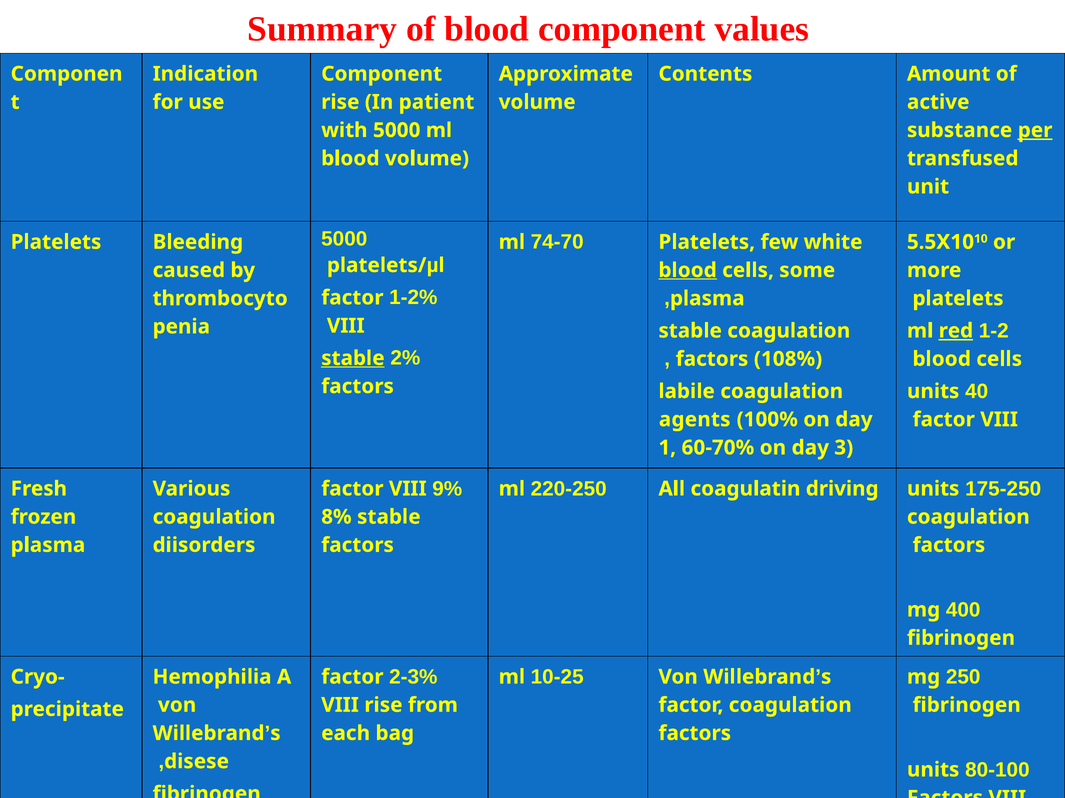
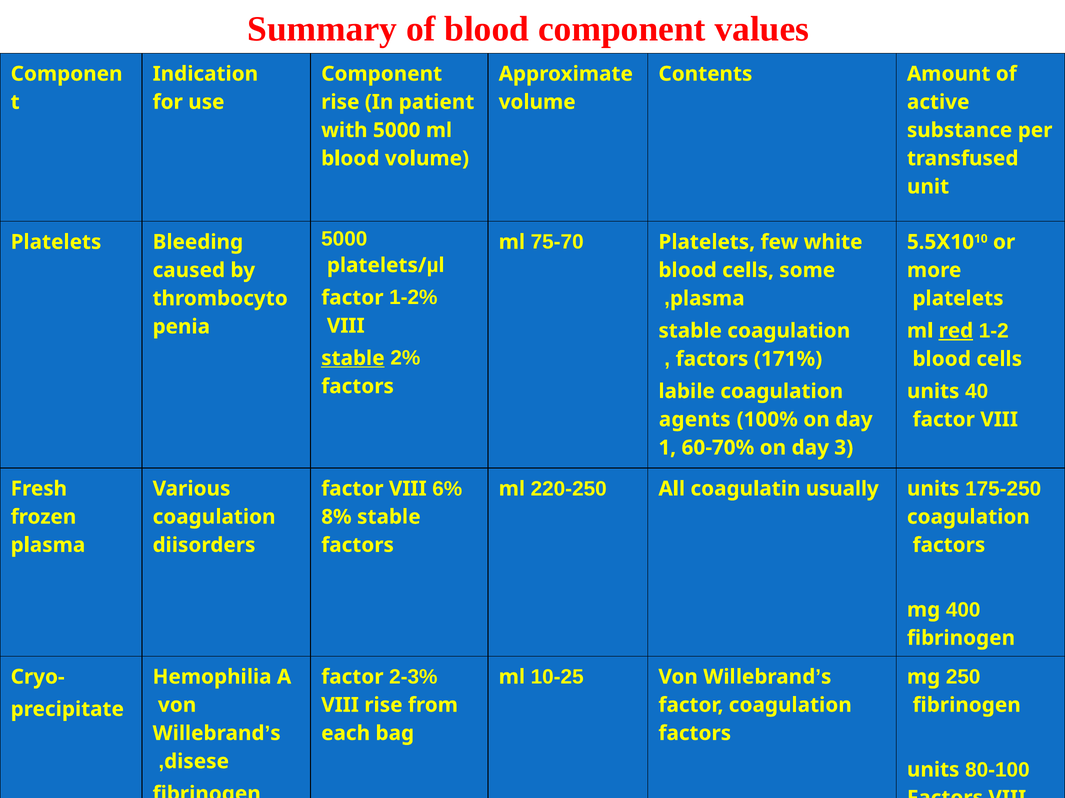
per underline: present -> none
74-70: 74-70 -> 75-70
blood at (688, 270) underline: present -> none
108%: 108% -> 171%
9%: 9% -> 6%
driving: driving -> usually
